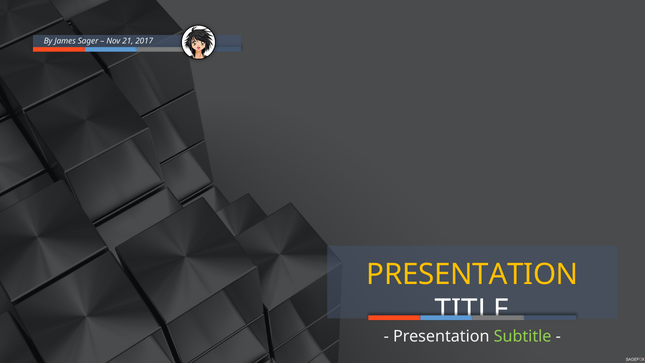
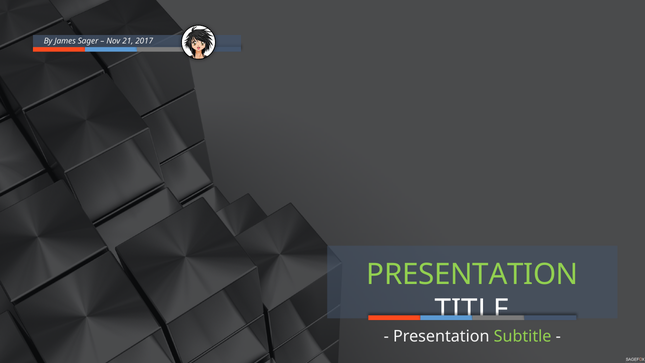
PRESENTATION at (472, 274) colour: yellow -> light green
